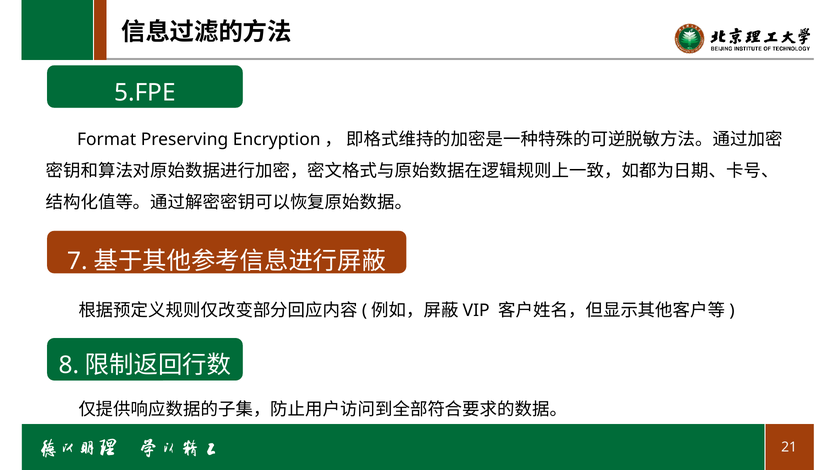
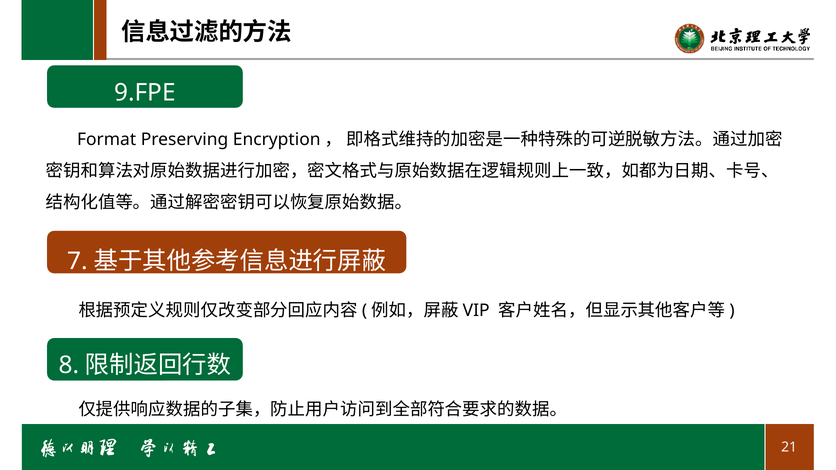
5.FPE: 5.FPE -> 9.FPE
